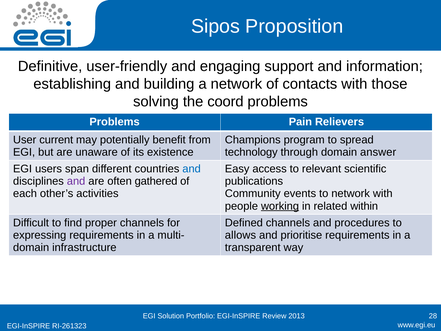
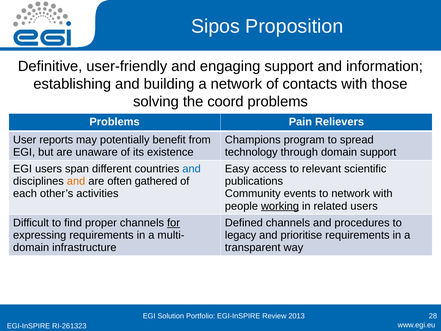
current: current -> reports
domain answer: answer -> support
and at (76, 181) colour: purple -> orange
related within: within -> users
for underline: none -> present
allows: allows -> legacy
